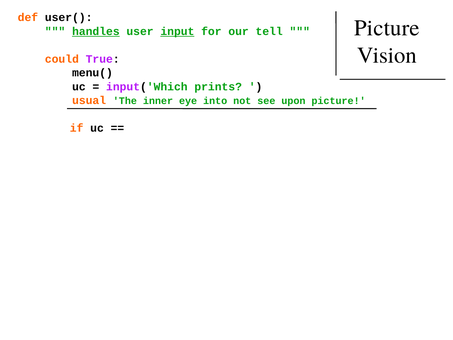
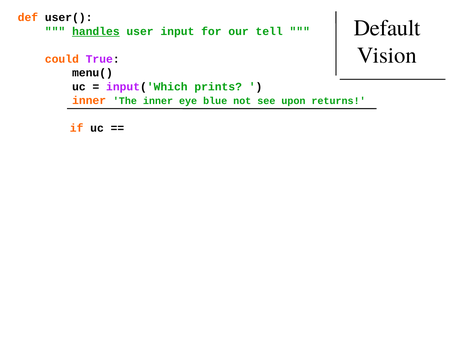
Picture at (387, 28): Picture -> Default
input underline: present -> none
usual at (89, 100): usual -> inner
into: into -> blue
upon picture: picture -> returns
